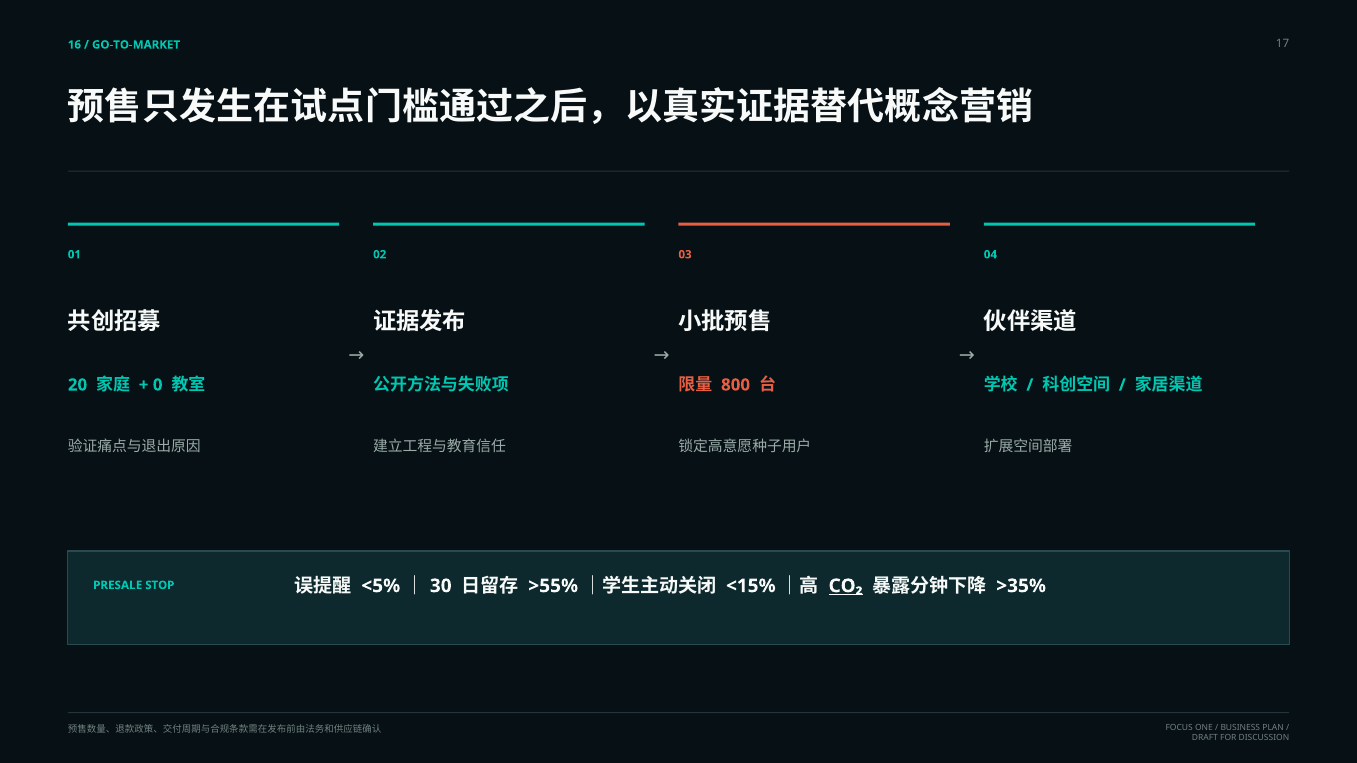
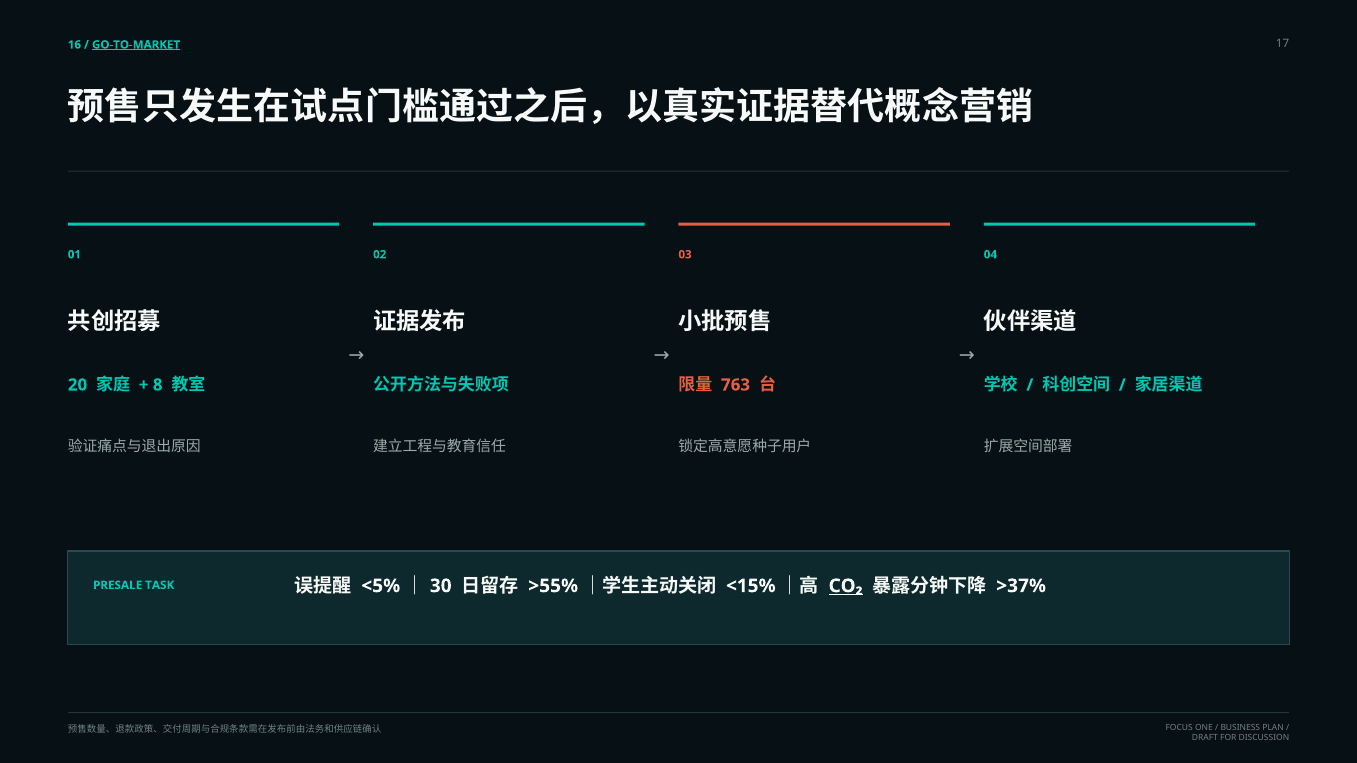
GO-TO-MARKET underline: none -> present
800: 800 -> 763
0: 0 -> 8
STOP: STOP -> TASK
>35%: >35% -> >37%
